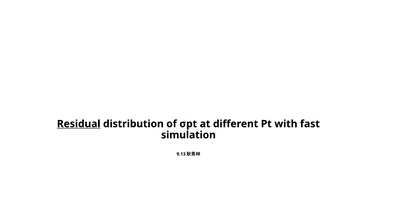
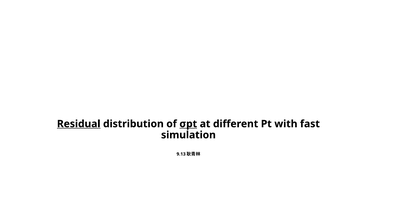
σpt underline: none -> present
